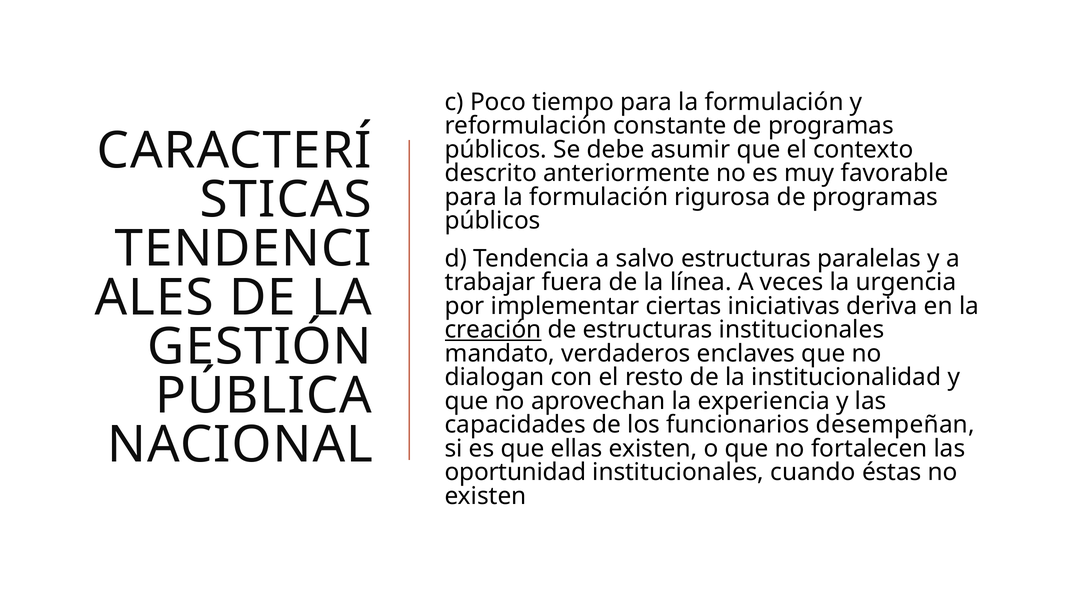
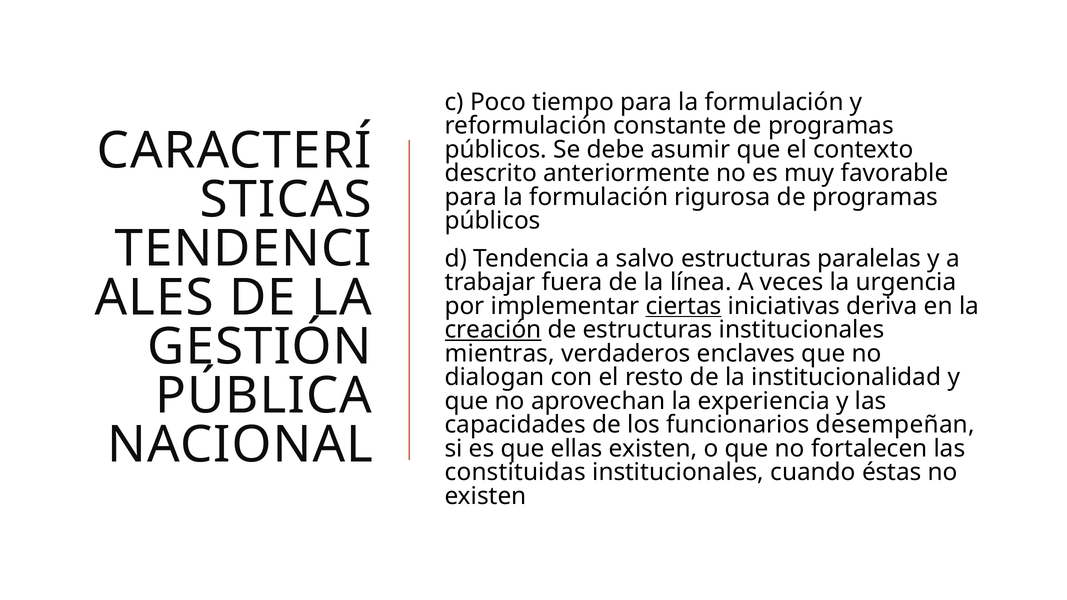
ciertas underline: none -> present
mandato: mandato -> mientras
oportunidad: oportunidad -> constituidas
